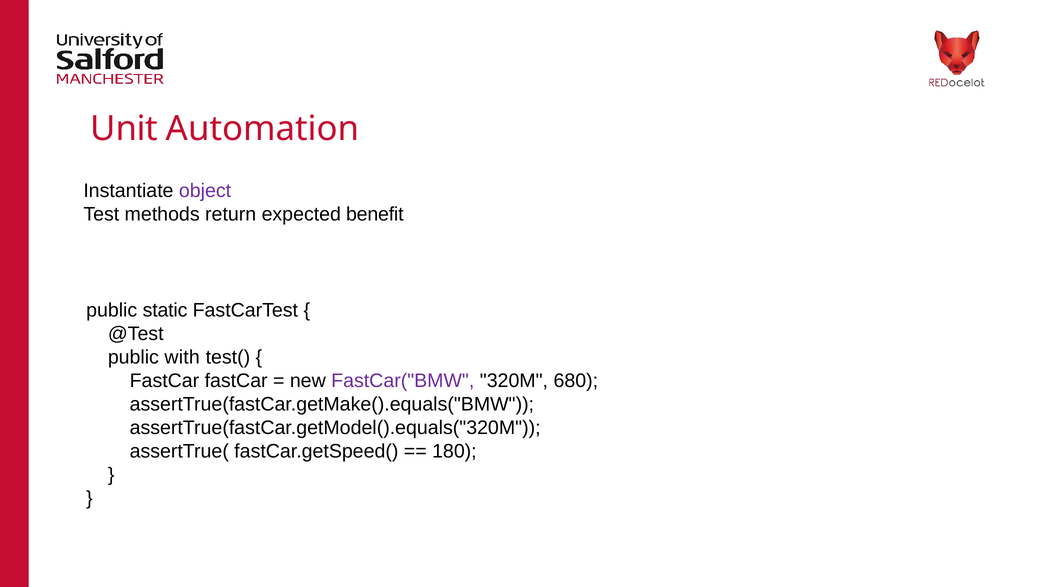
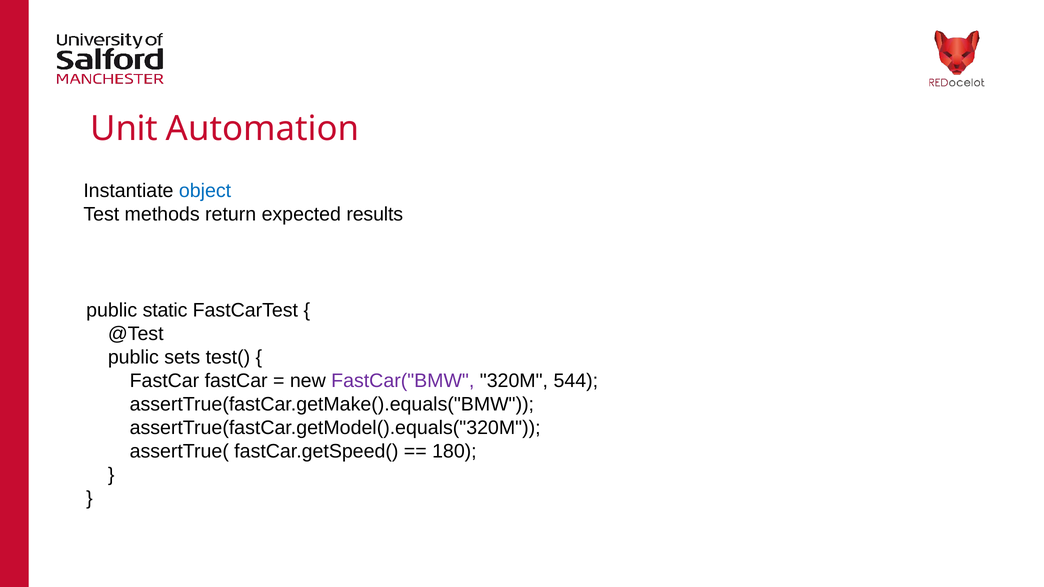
object colour: purple -> blue
benefit: benefit -> results
with: with -> sets
680: 680 -> 544
